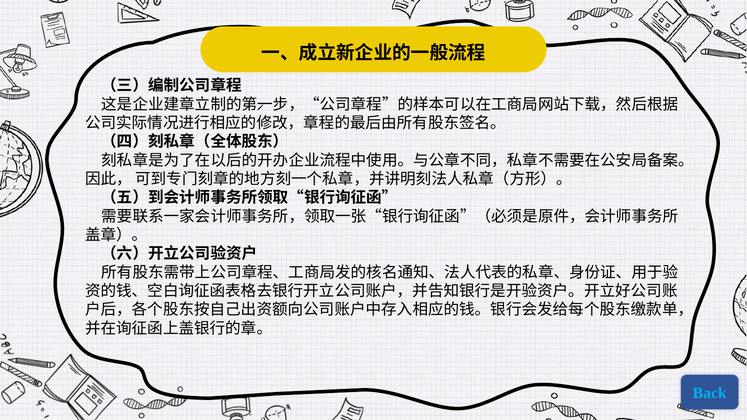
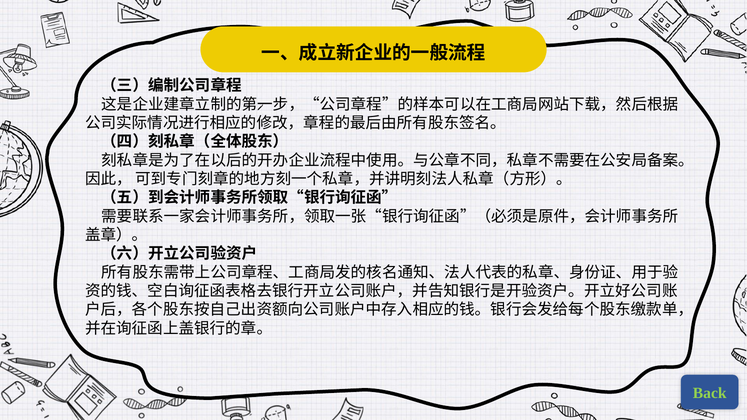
Back colour: light blue -> light green
